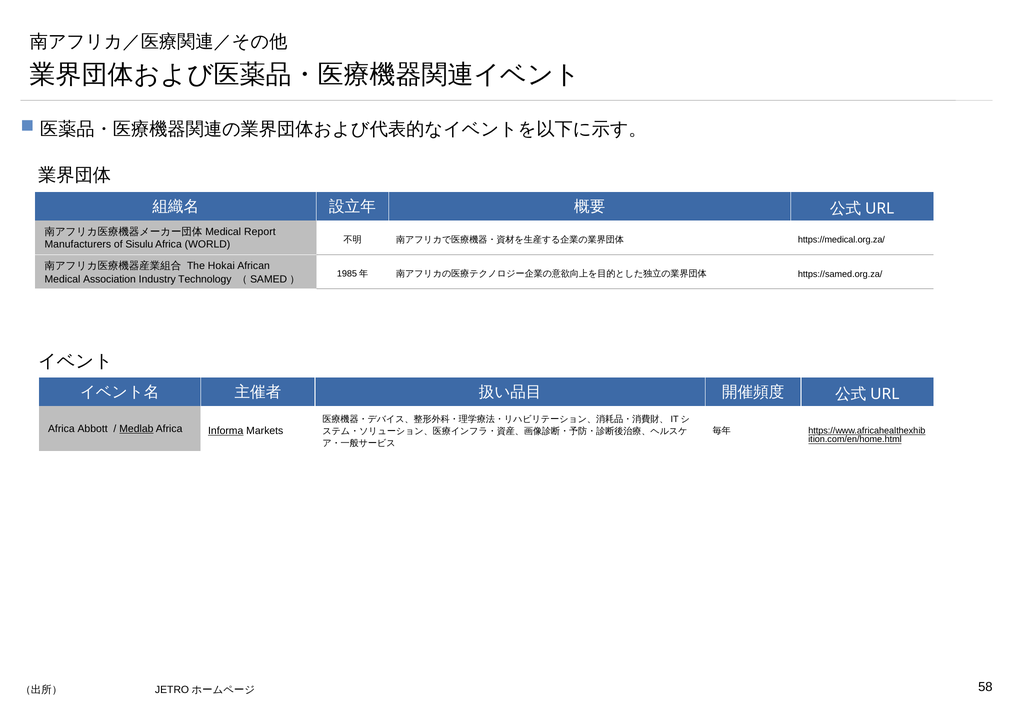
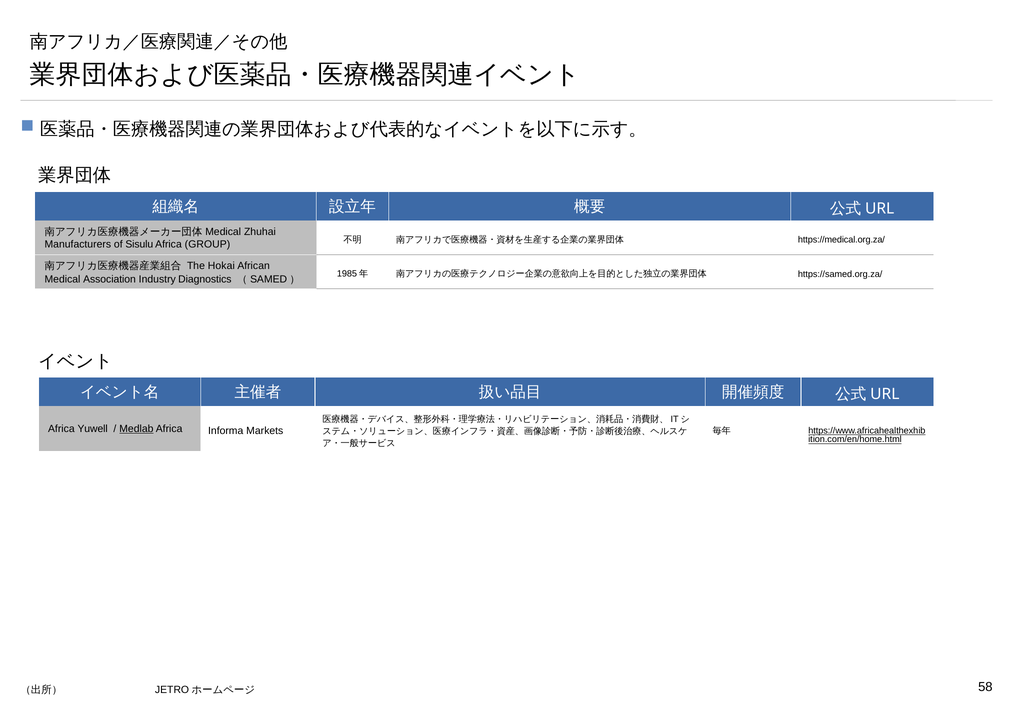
Report: Report -> Zhuhai
WORLD: WORLD -> GROUP
Technology: Technology -> Diagnostics
Abbott: Abbott -> Yuwell
Informa underline: present -> none
